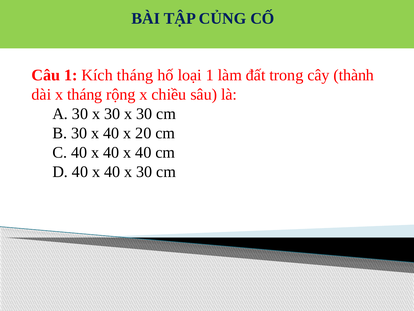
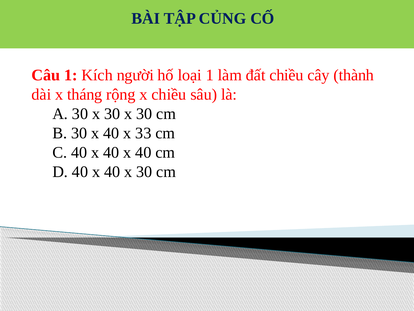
Kích tháng: tháng -> người
đất trong: trong -> chiều
20: 20 -> 33
